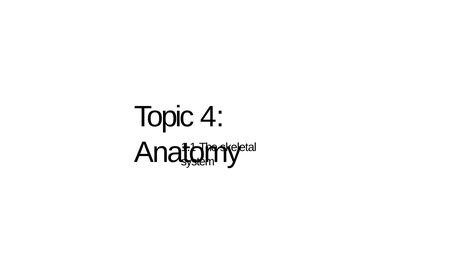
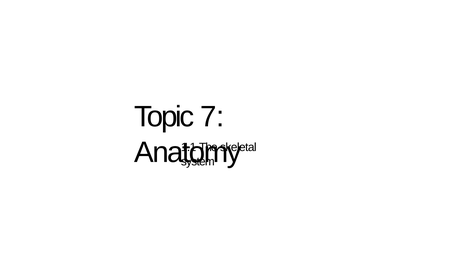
4: 4 -> 7
